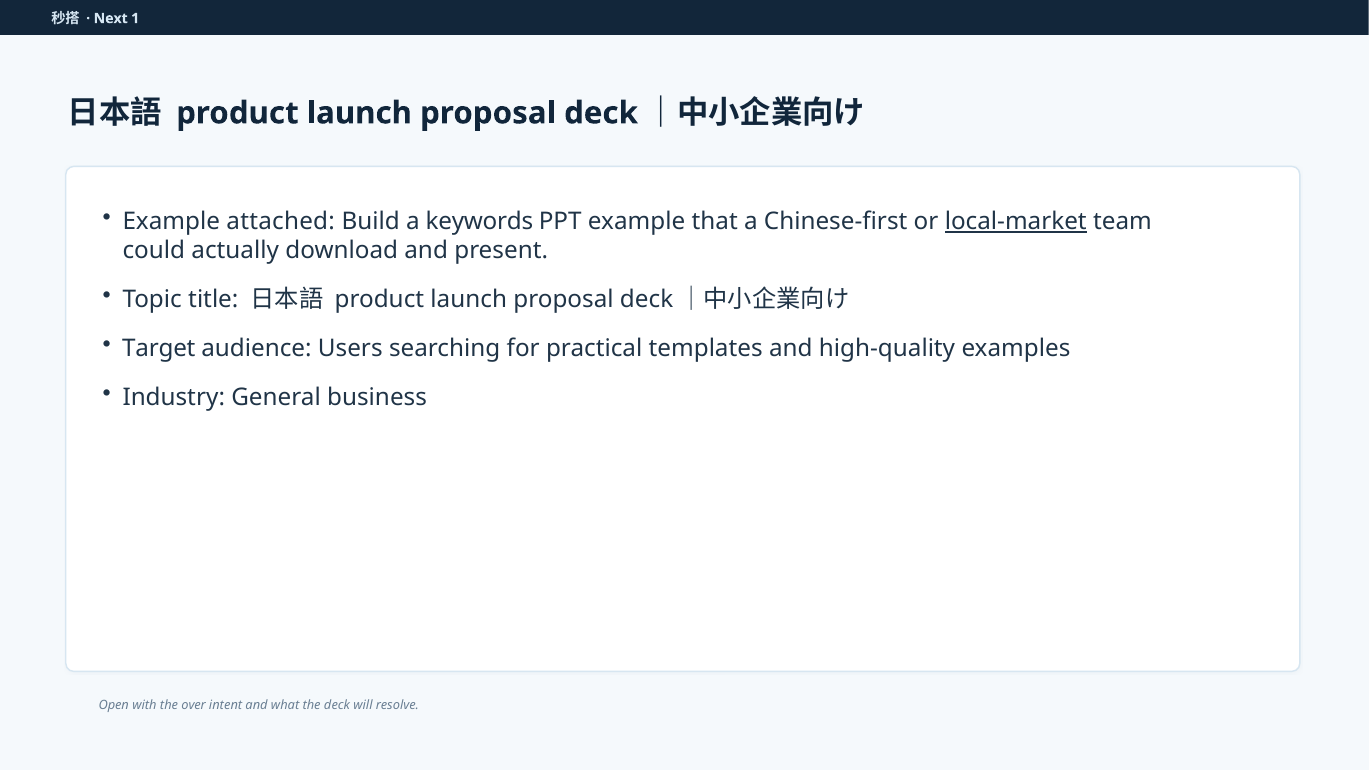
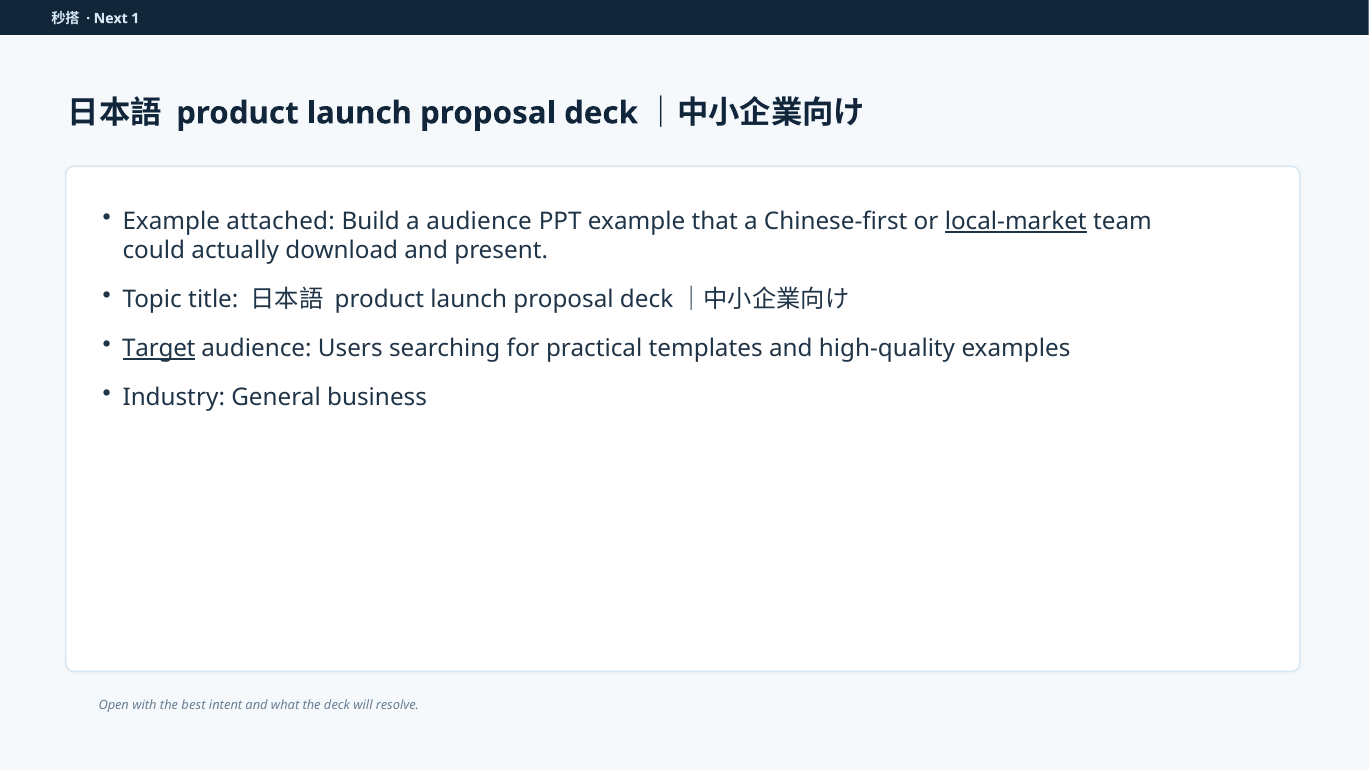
a keywords: keywords -> audience
Target underline: none -> present
over: over -> best
